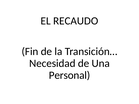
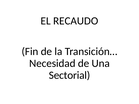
Personal: Personal -> Sectorial
